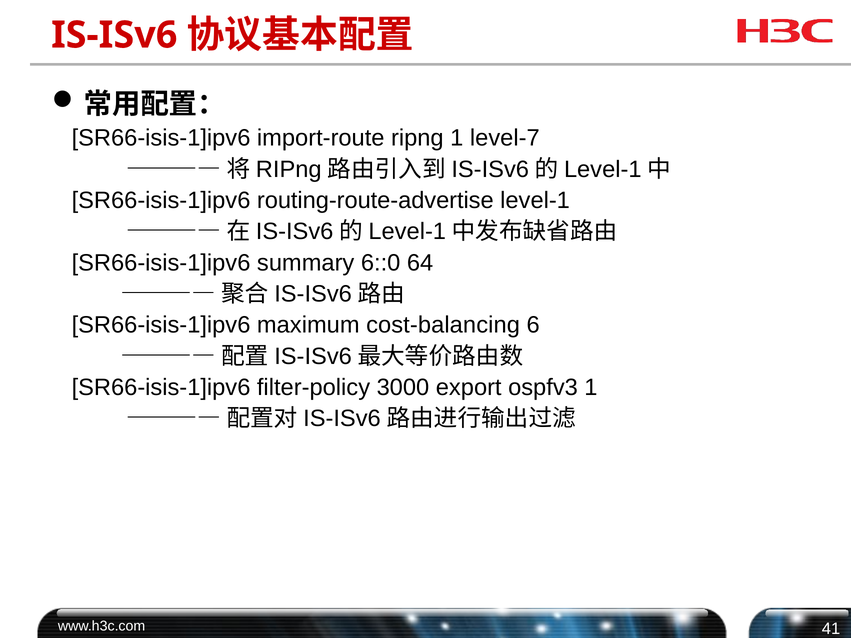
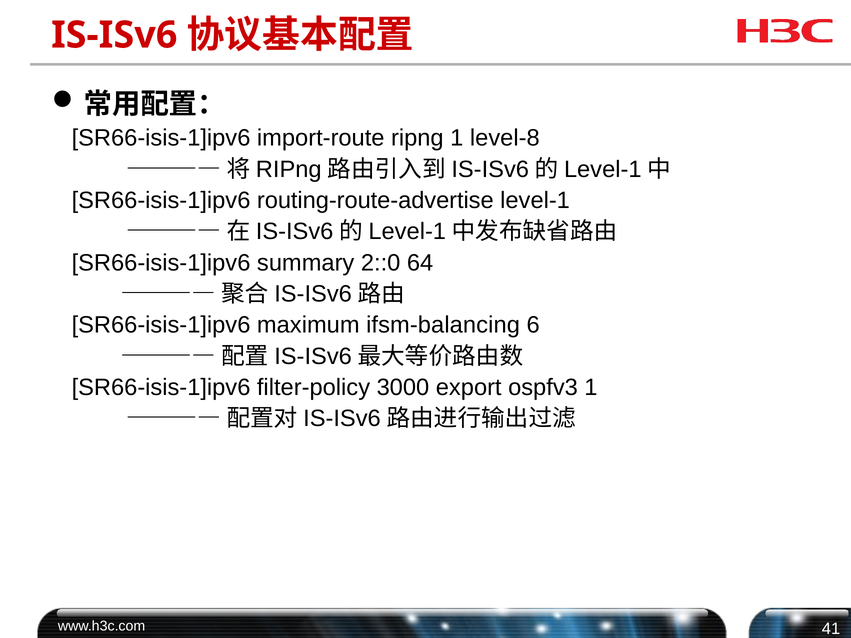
level-7: level-7 -> level-8
6::0: 6::0 -> 2::0
cost-balancing: cost-balancing -> ifsm-balancing
